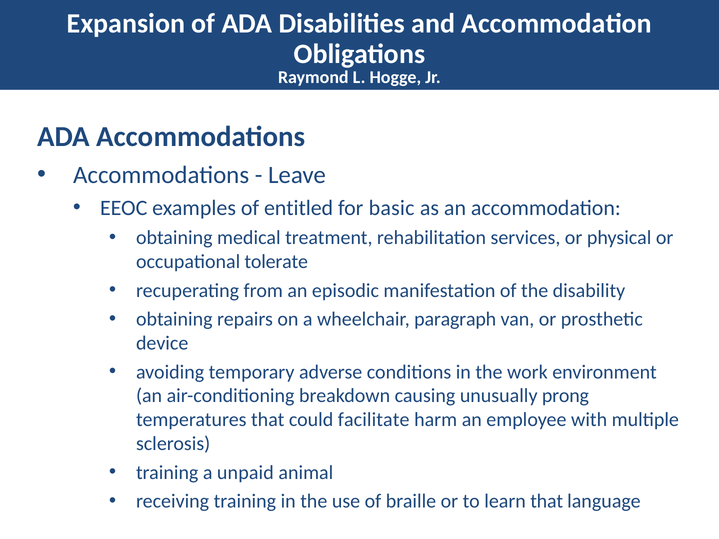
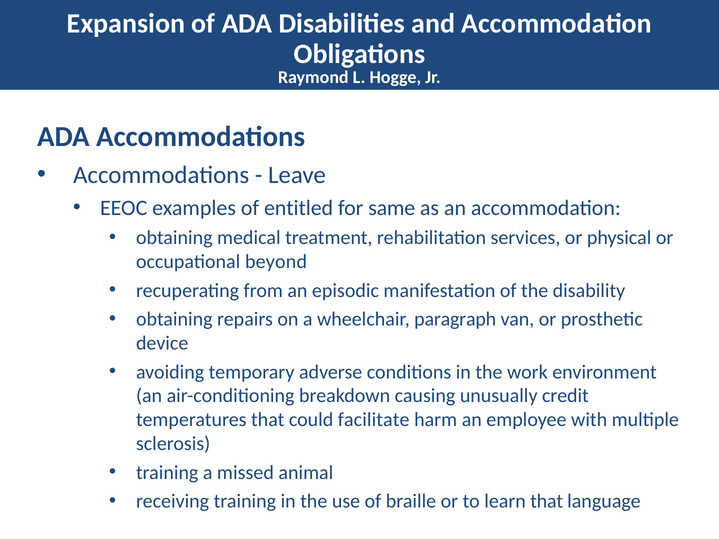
basic: basic -> same
tolerate: tolerate -> beyond
prong: prong -> credit
unpaid: unpaid -> missed
